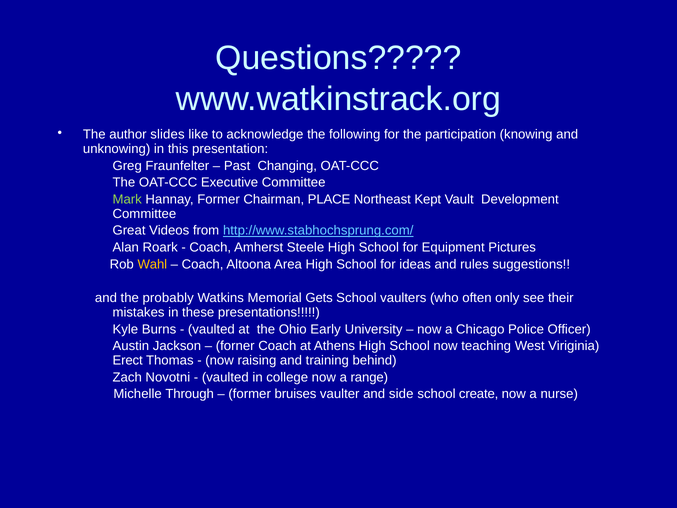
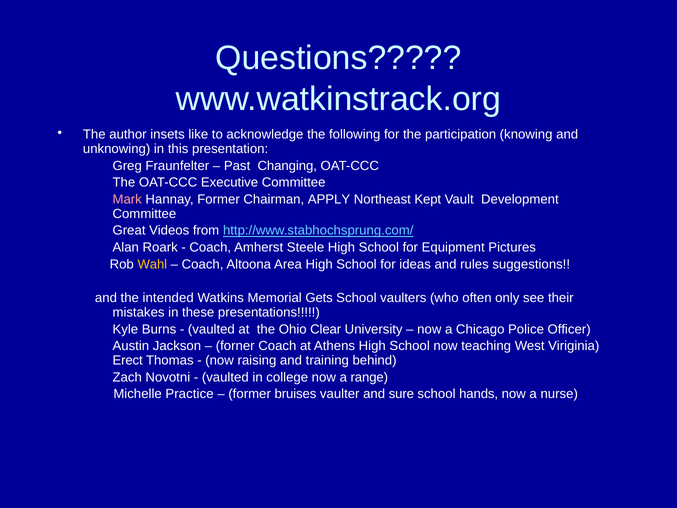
slides: slides -> insets
Mark colour: light green -> pink
PLACE: PLACE -> APPLY
probably: probably -> intended
Early: Early -> Clear
Through: Through -> Practice
side: side -> sure
create: create -> hands
